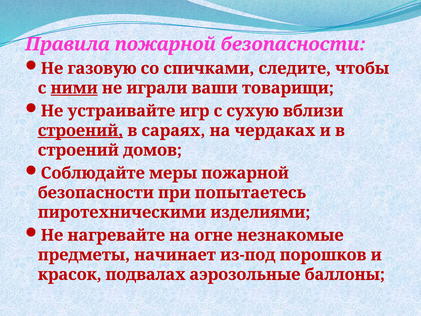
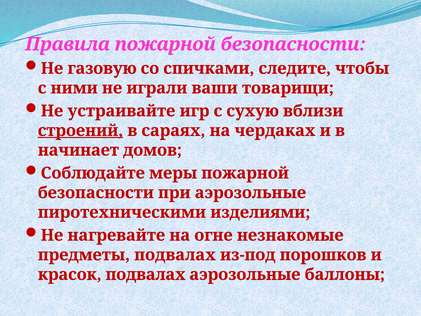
ними underline: present -> none
строений at (78, 150): строений -> начинает
при попытаетесь: попытаетесь -> аэрозольные
предметы начинает: начинает -> подвалах
